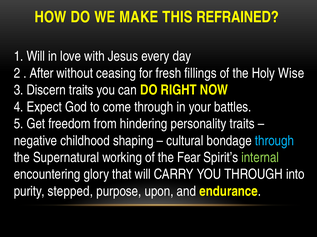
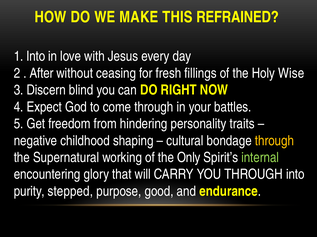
1 Will: Will -> Into
Discern traits: traits -> blind
through at (274, 141) colour: light blue -> yellow
Fear: Fear -> Only
upon: upon -> good
